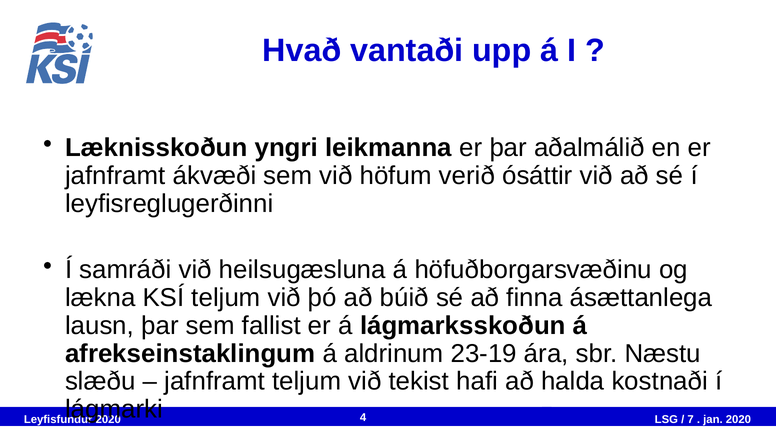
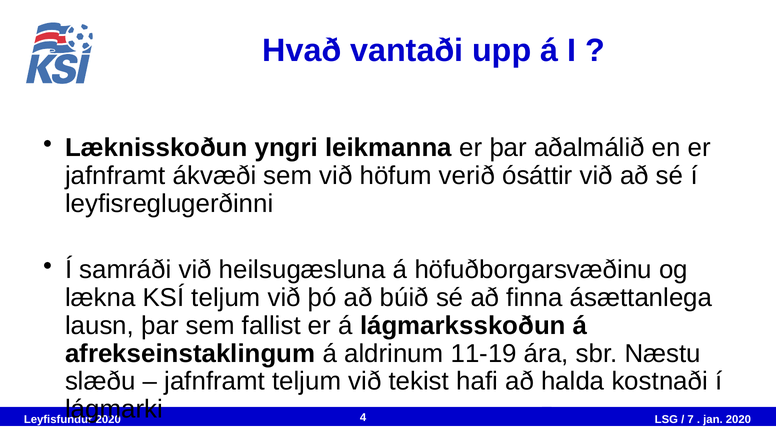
23-19: 23-19 -> 11-19
